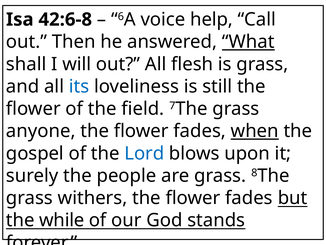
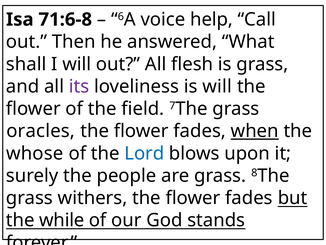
42:6-8: 42:6-8 -> 71:6-8
What underline: present -> none
its colour: blue -> purple
is still: still -> will
anyone: anyone -> oracles
gospel: gospel -> whose
